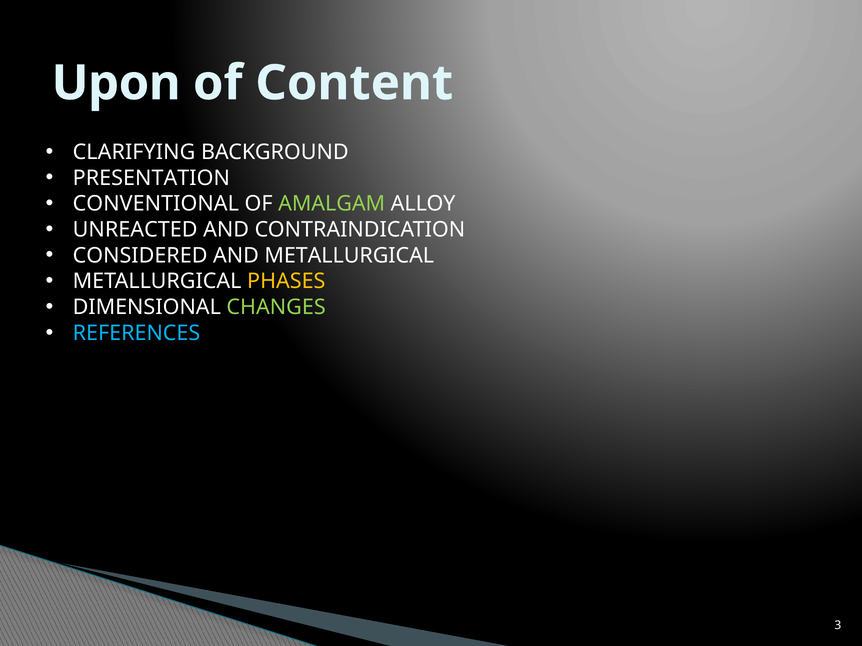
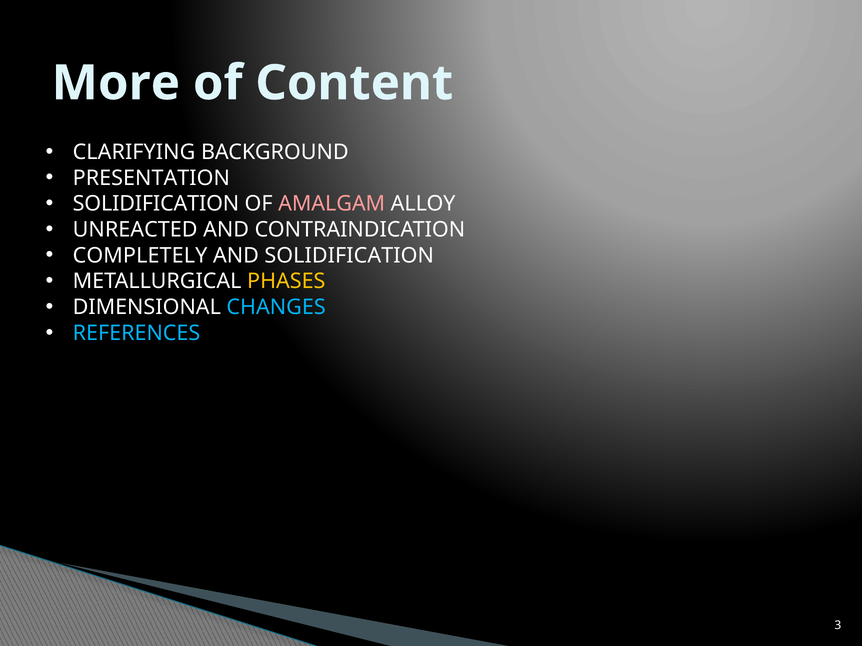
Upon: Upon -> More
CONVENTIONAL at (156, 204): CONVENTIONAL -> SOLIDIFICATION
AMALGAM colour: light green -> pink
CONSIDERED: CONSIDERED -> COMPLETELY
AND METALLURGICAL: METALLURGICAL -> SOLIDIFICATION
CHANGES colour: light green -> light blue
